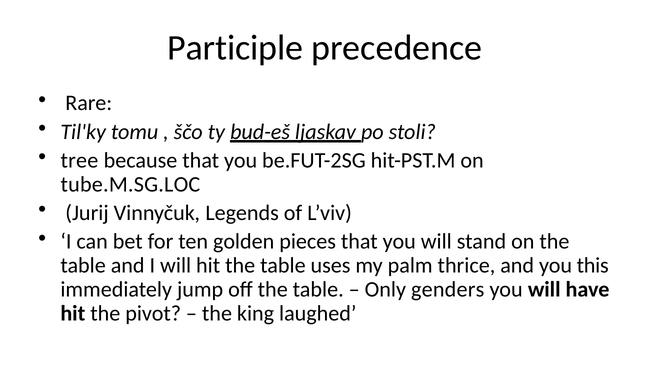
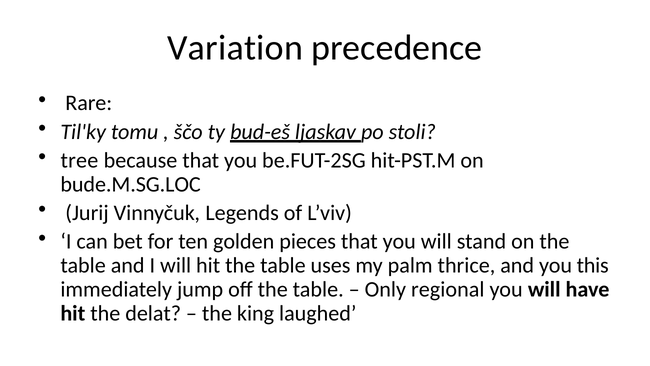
Participle: Participle -> Variation
tube.M.SG.LOC: tube.M.SG.LOC -> bude.M.SG.LOC
genders: genders -> regional
pivot: pivot -> delat
